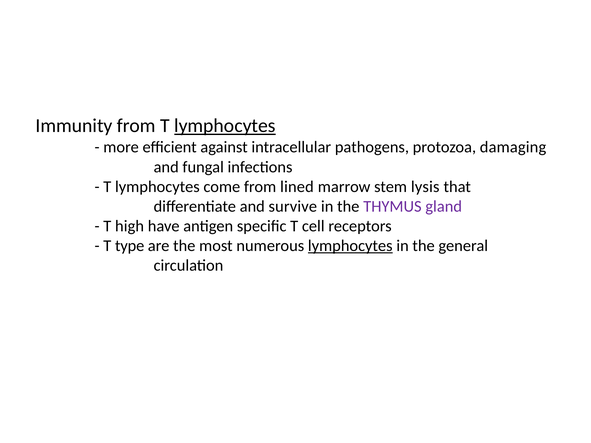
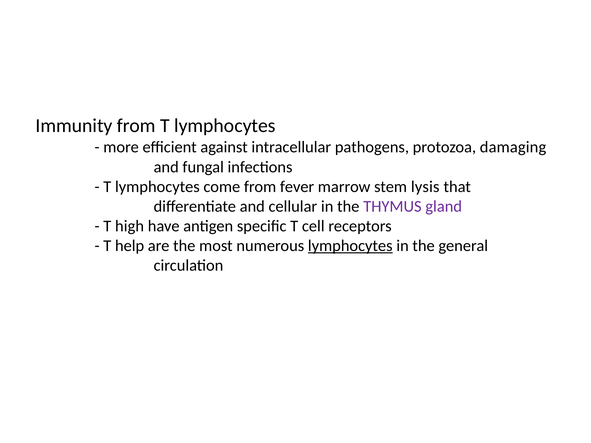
lymphocytes at (225, 126) underline: present -> none
lined: lined -> fever
survive: survive -> cellular
type: type -> help
